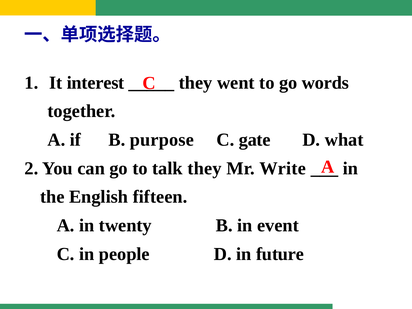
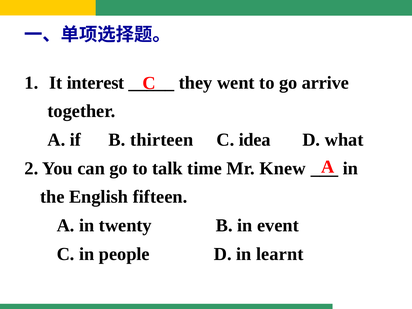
words: words -> arrive
purpose: purpose -> thirteen
gate: gate -> idea
talk they: they -> time
Write: Write -> Knew
future: future -> learnt
